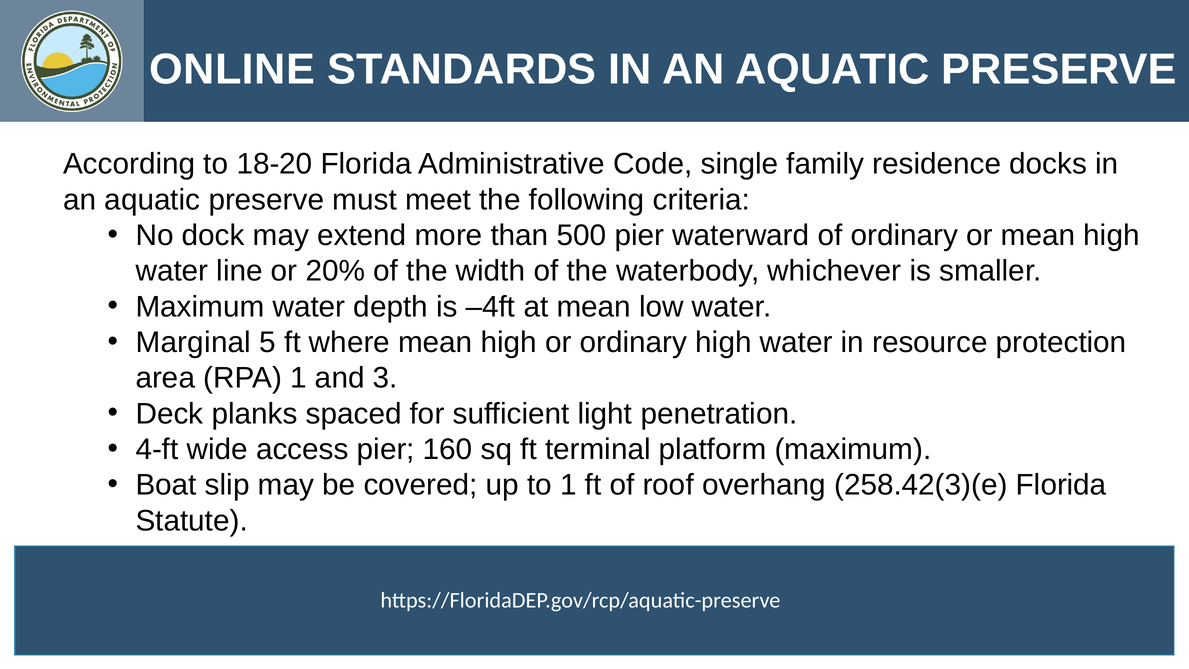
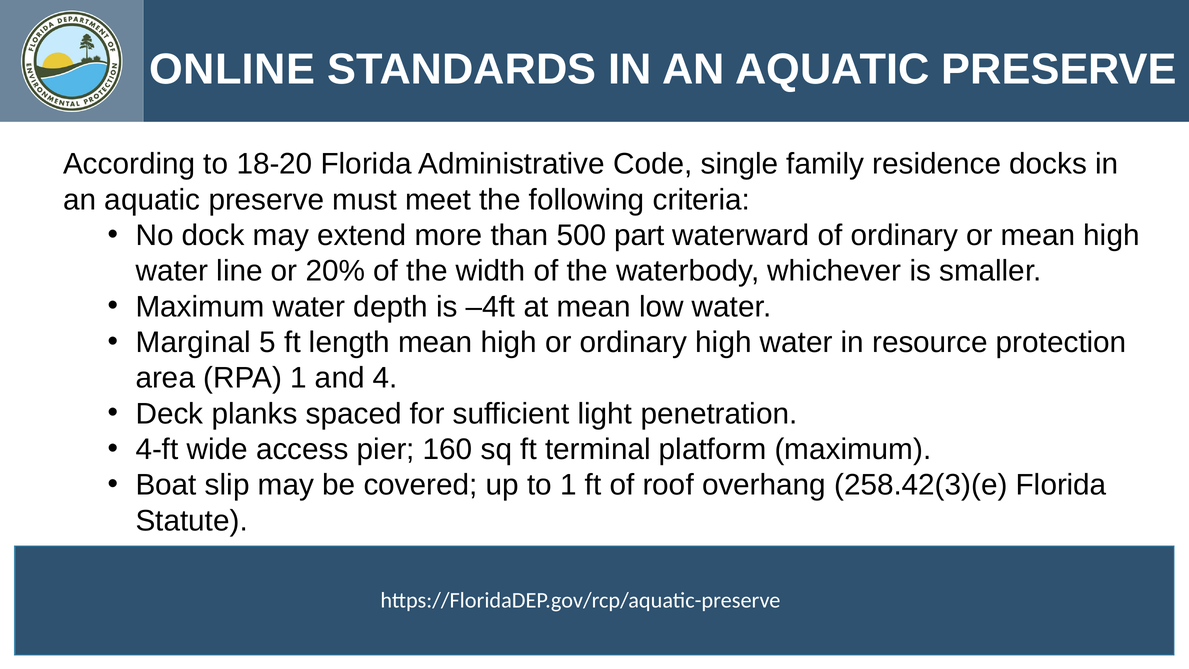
500 pier: pier -> part
where: where -> length
3: 3 -> 4
